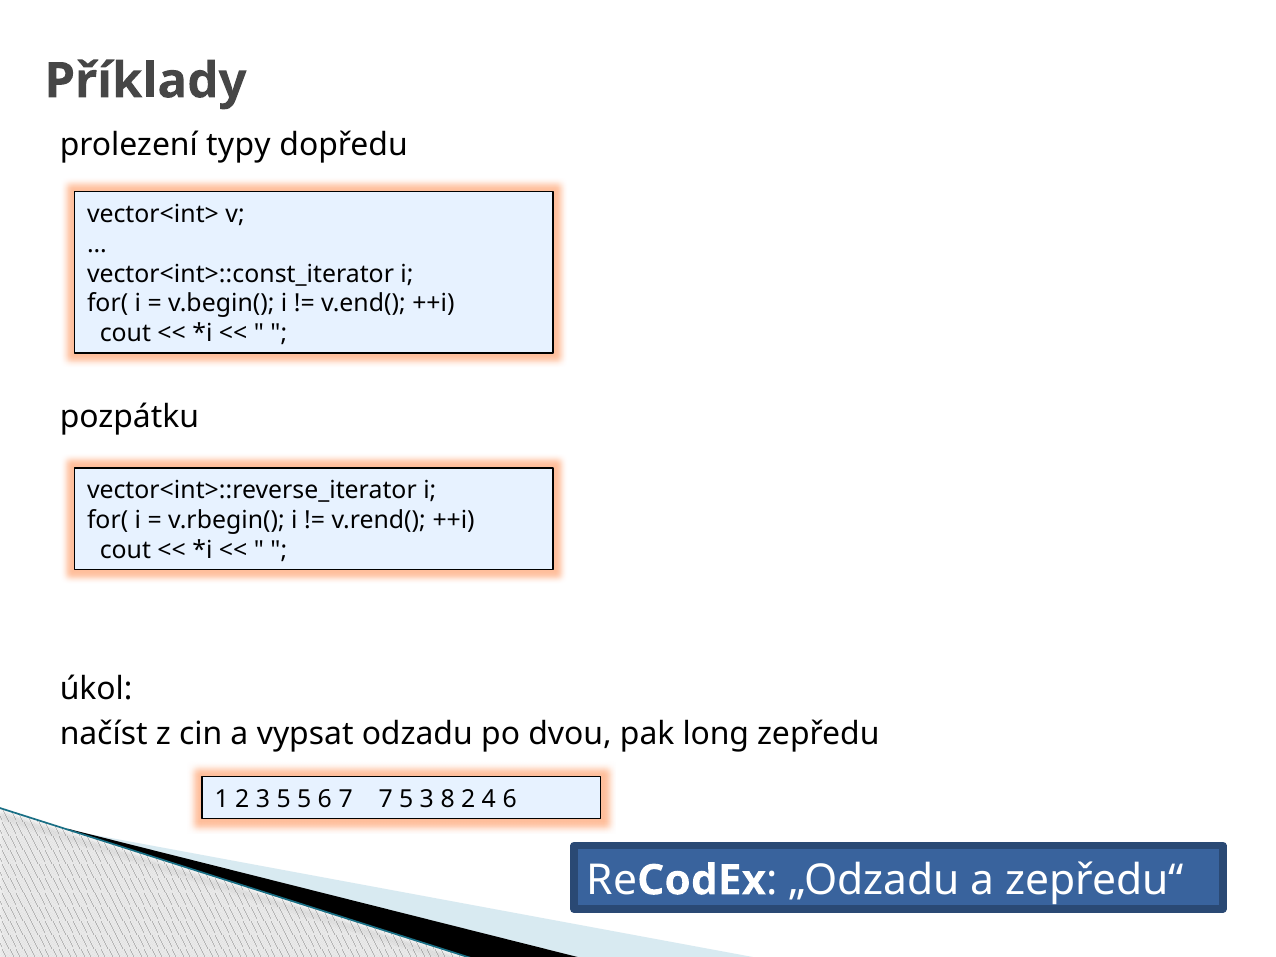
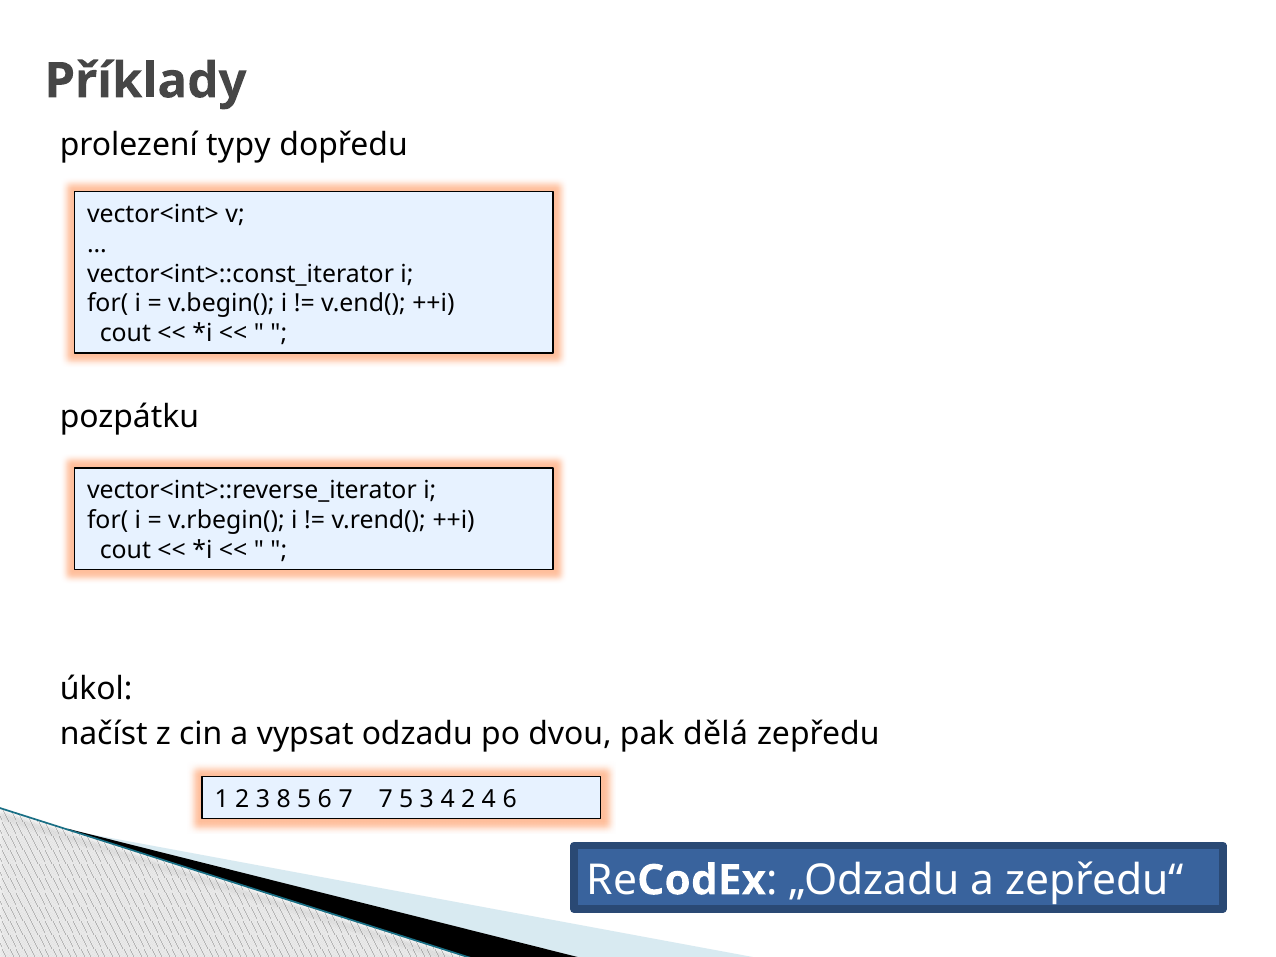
long: long -> dělá
3 5: 5 -> 8
3 8: 8 -> 4
